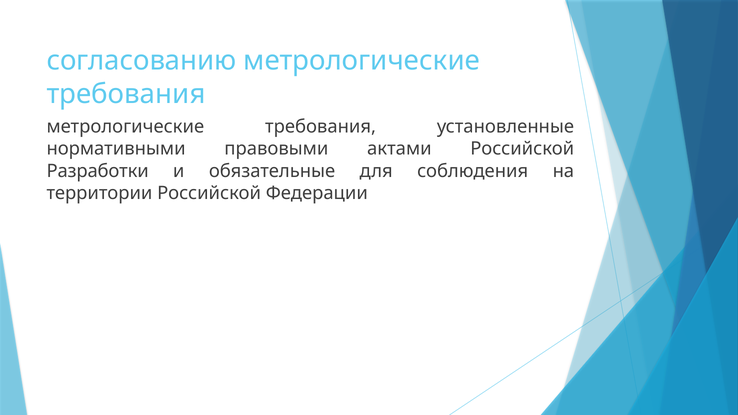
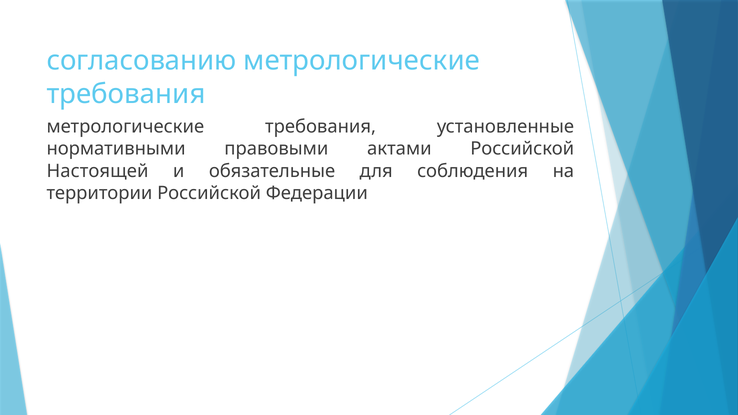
Разработки: Разработки -> Настоящей
